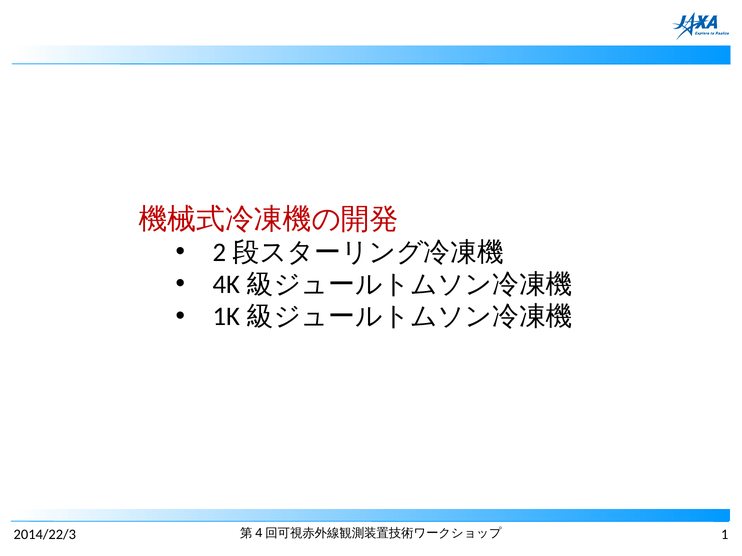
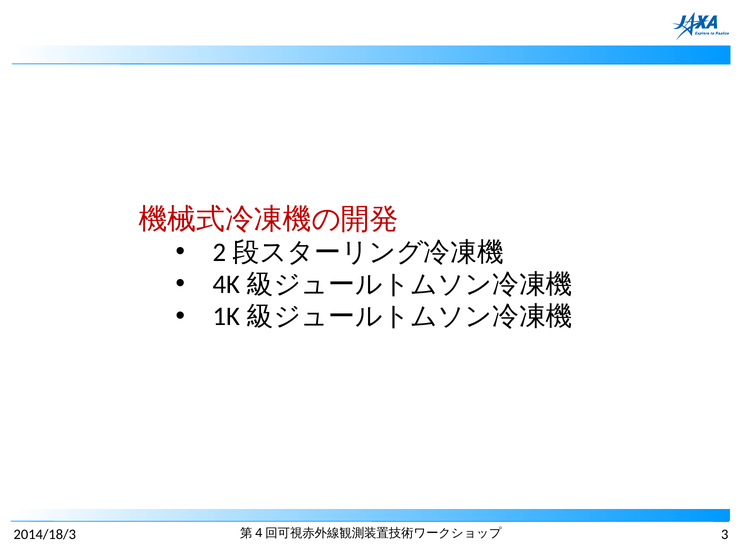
2014/22/3: 2014/22/3 -> 2014/18/3
1: 1 -> 3
